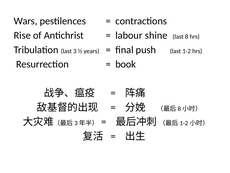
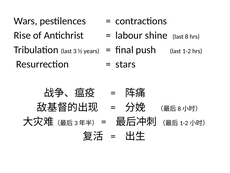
book: book -> stars
